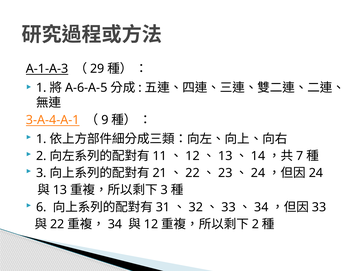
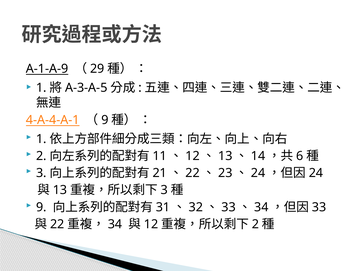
A-1-A-3: A-1-A-3 -> A-1-A-9
A-6-A-5: A-6-A-5 -> A-3-A-5
3-A-4-A-1: 3-A-4-A-1 -> 4-A-4-A-1
7: 7 -> 6
6 at (41, 207): 6 -> 9
